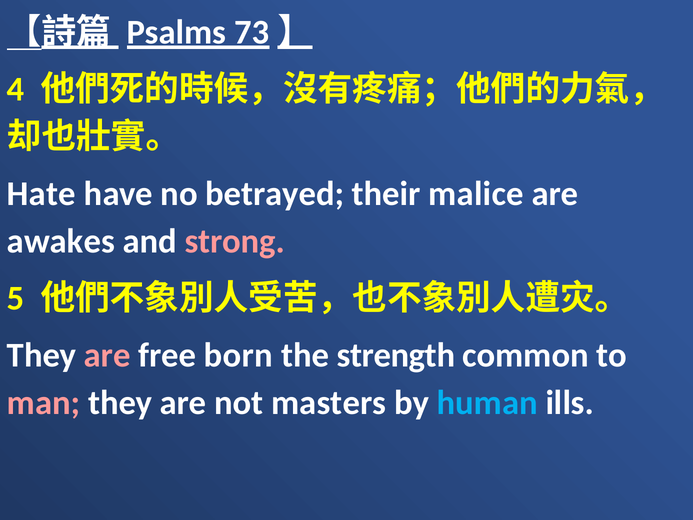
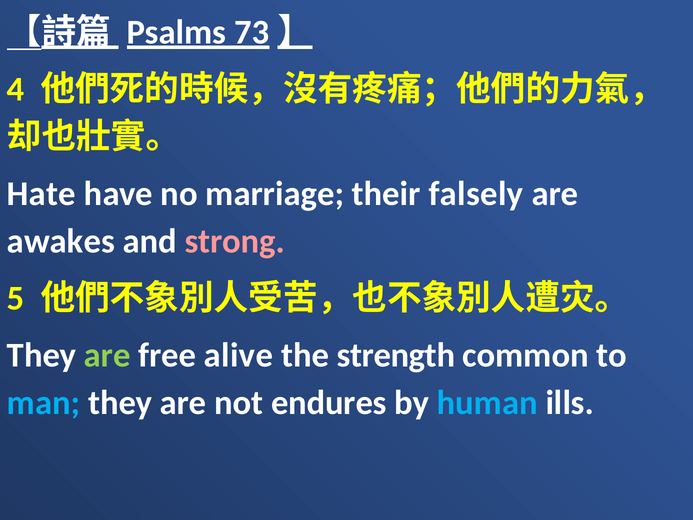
betrayed: betrayed -> marriage
malice: malice -> falsely
are at (107, 355) colour: pink -> light green
born: born -> alive
man colour: pink -> light blue
masters: masters -> endures
